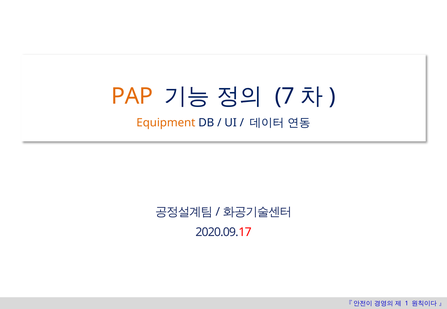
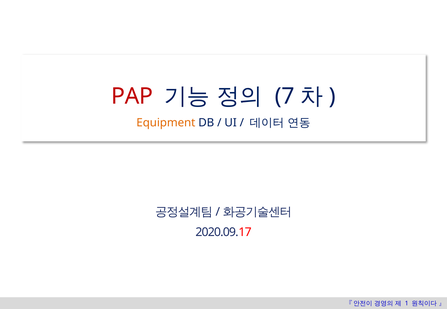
PAP colour: orange -> red
